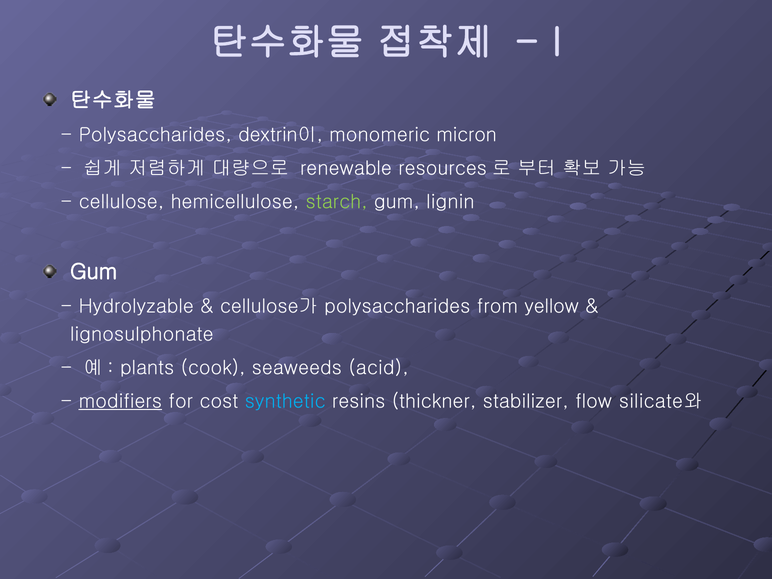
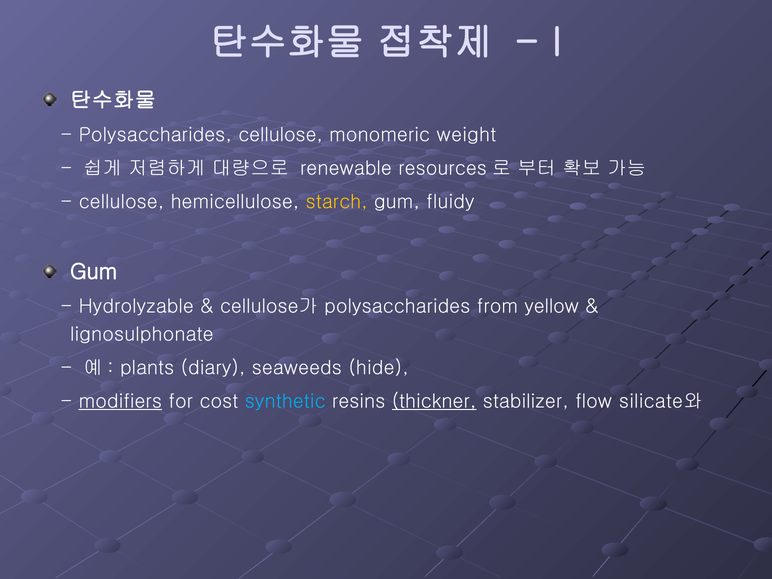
Polysaccharides dextrin이: dextrin이 -> cellulose
micron: micron -> weight
starch colour: light green -> yellow
lignin: lignin -> fluidy
cook: cook -> diary
acid: acid -> hide
thickner underline: none -> present
